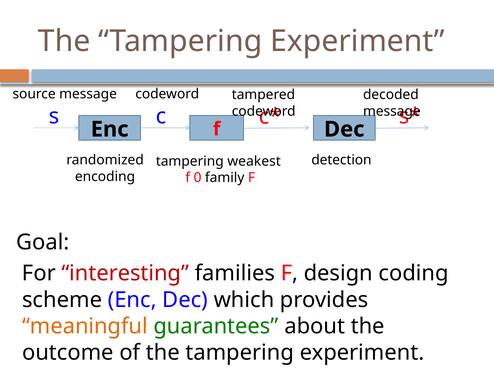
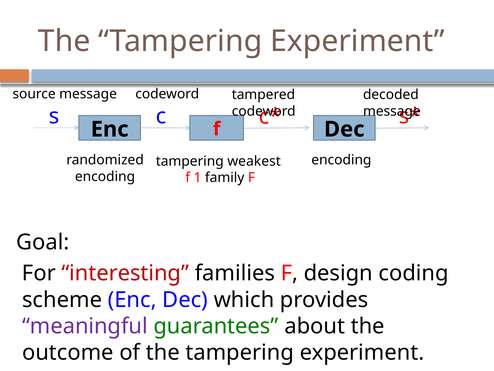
detection at (341, 160): detection -> encoding
0: 0 -> 1
meaningful colour: orange -> purple
